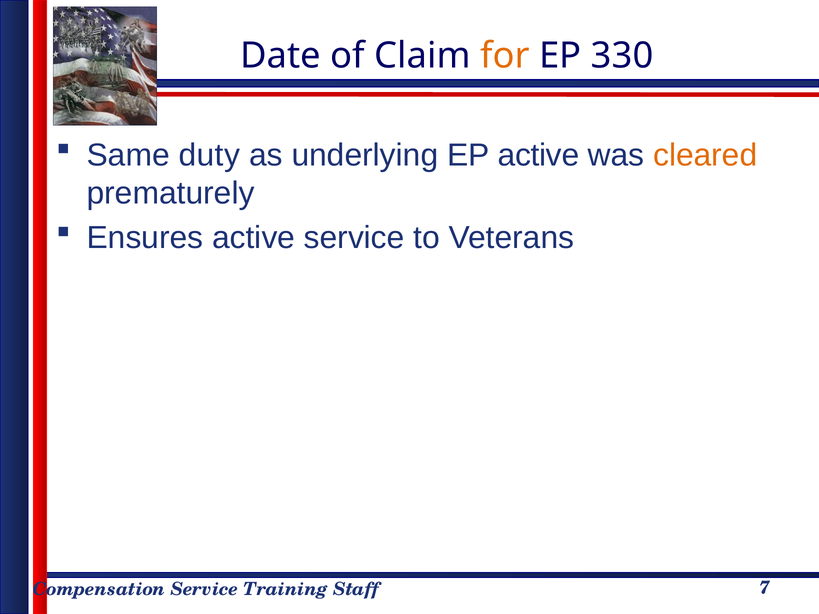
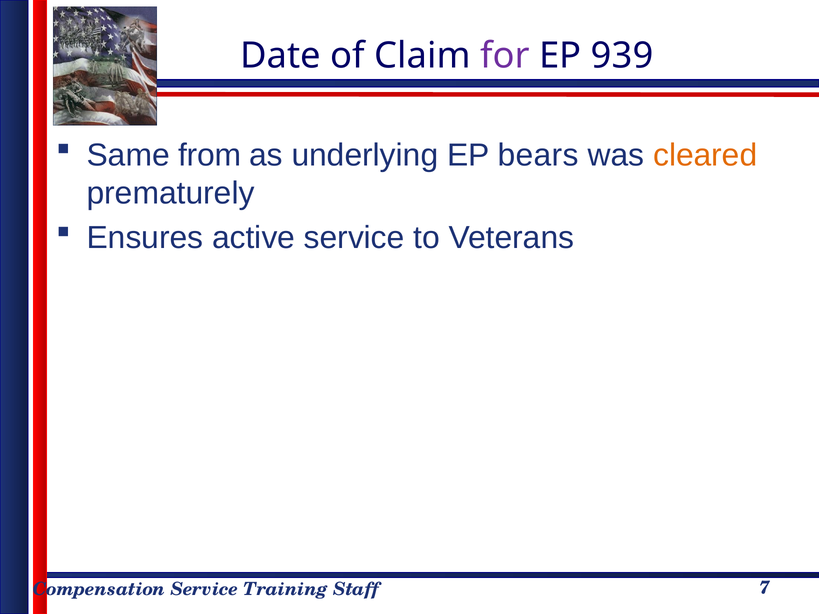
for colour: orange -> purple
330: 330 -> 939
duty: duty -> from
EP active: active -> bears
